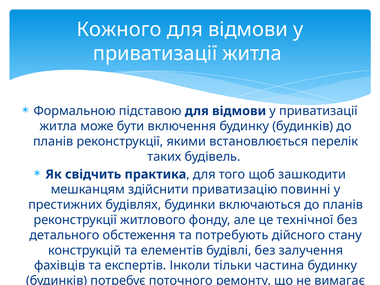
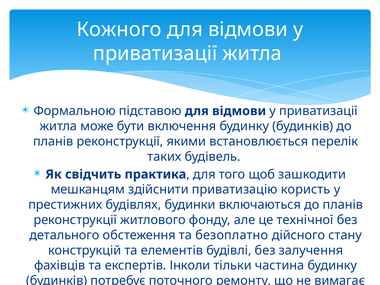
повинні: повинні -> користь
потребують: потребують -> безоплатно
